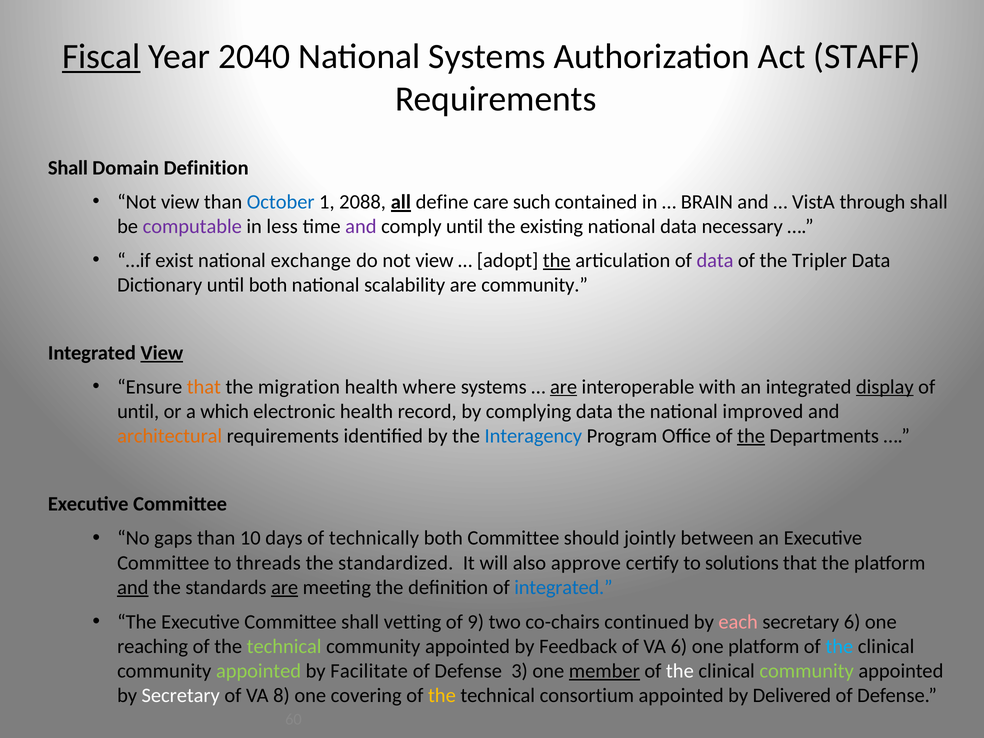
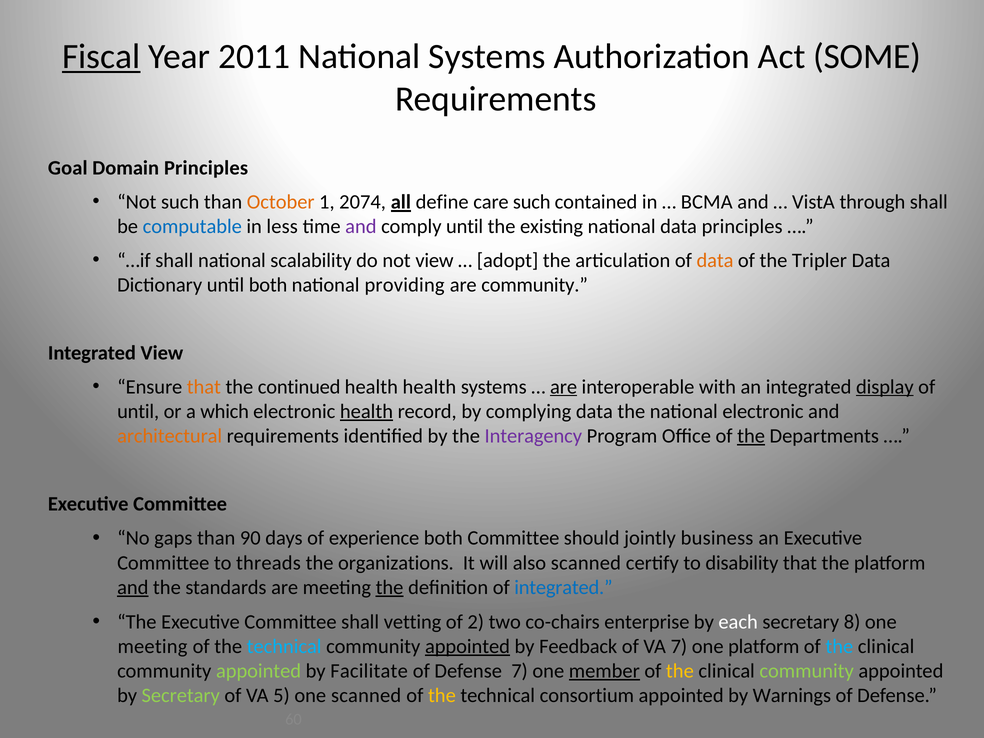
2040: 2040 -> 2011
STAFF: STAFF -> SOME
Shall at (68, 168): Shall -> Goal
Domain Definition: Definition -> Principles
view at (180, 202): view -> such
October colour: blue -> orange
2088: 2088 -> 2074
BRAIN: BRAIN -> BCMA
computable colour: purple -> blue
data necessary: necessary -> principles
…if exist: exist -> shall
exchange: exchange -> scalability
the at (557, 260) underline: present -> none
data at (715, 260) colour: purple -> orange
scalability: scalability -> providing
View at (162, 353) underline: present -> none
migration: migration -> continued
health where: where -> health
health at (366, 411) underline: none -> present
national improved: improved -> electronic
Interagency colour: blue -> purple
10: 10 -> 90
technically: technically -> experience
between: between -> business
standardized: standardized -> organizations
also approve: approve -> scanned
solutions: solutions -> disability
are at (285, 587) underline: present -> none
the at (390, 587) underline: none -> present
9: 9 -> 2
continued: continued -> enterprise
each colour: pink -> white
secretary 6: 6 -> 8
reaching at (153, 646): reaching -> meeting
technical at (284, 646) colour: light green -> light blue
appointed at (468, 646) underline: none -> present
VA 6: 6 -> 7
Defense 3: 3 -> 7
the at (680, 671) colour: white -> yellow
Secretary at (181, 696) colour: white -> light green
8: 8 -> 5
one covering: covering -> scanned
Delivered: Delivered -> Warnings
